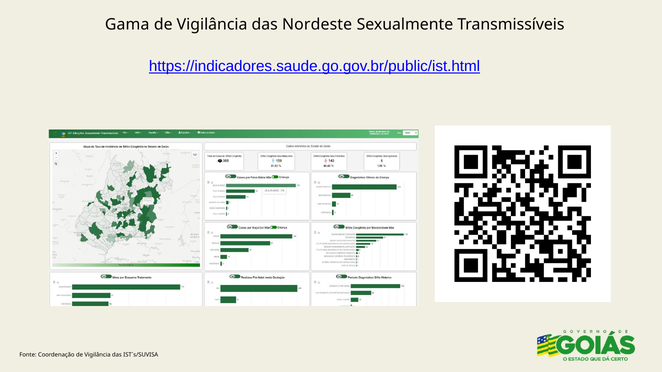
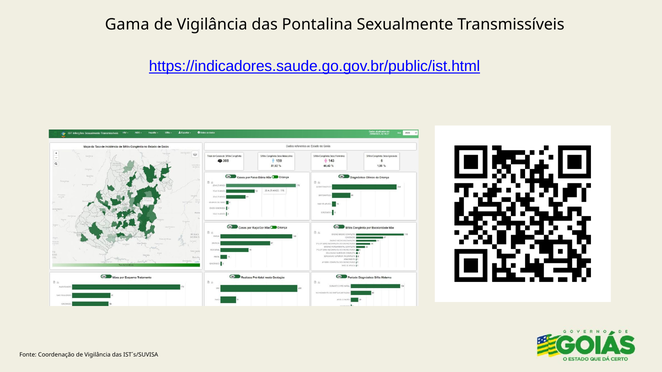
Nordeste: Nordeste -> Pontalina
